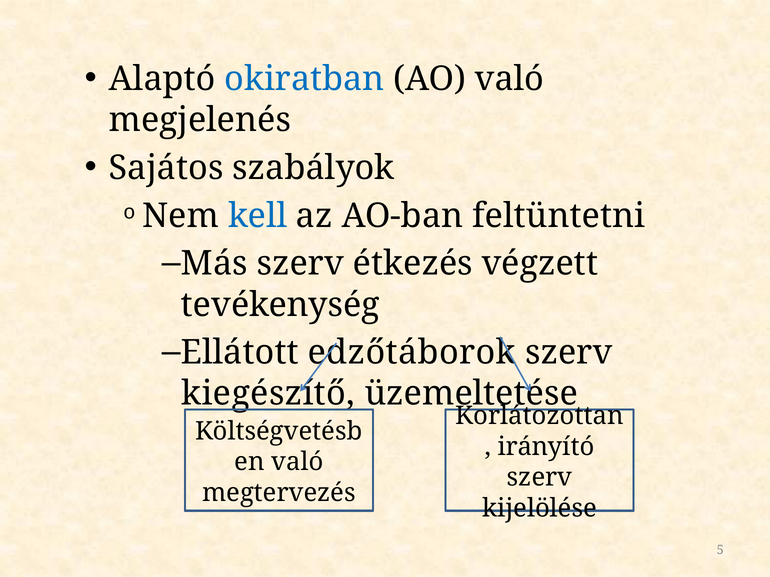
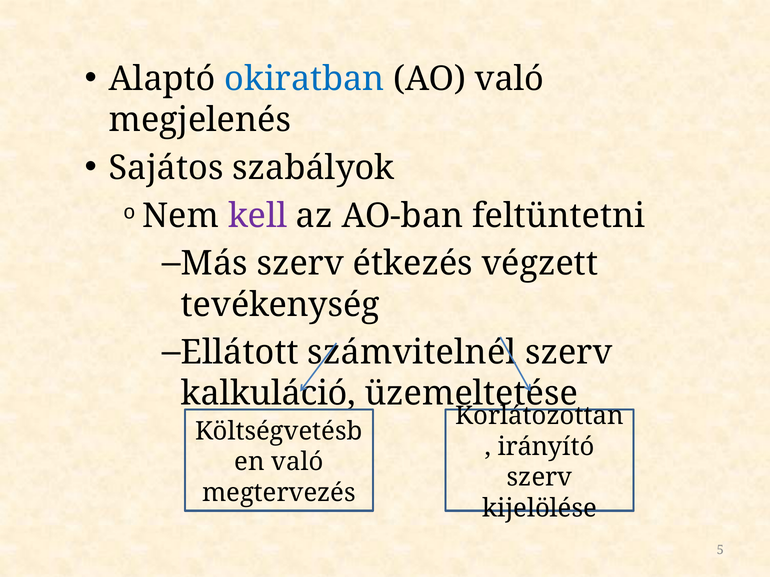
kell colour: blue -> purple
edzőtáborok: edzőtáborok -> számvitelnél
kiegészítő: kiegészítő -> kalkuláció
